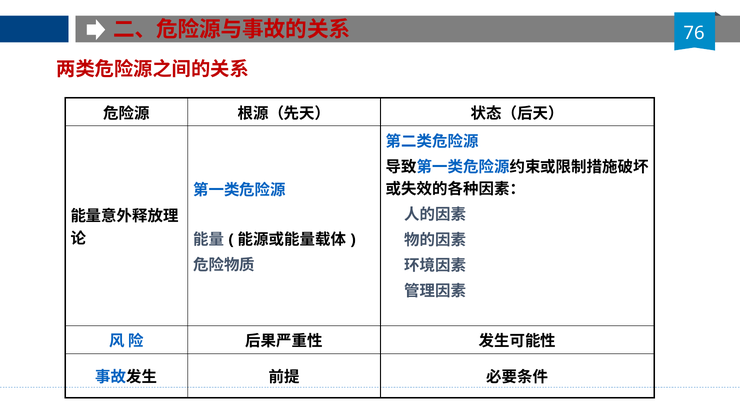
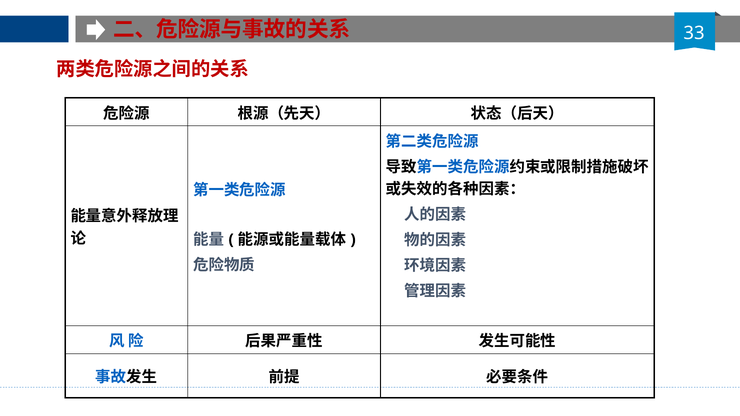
76: 76 -> 33
